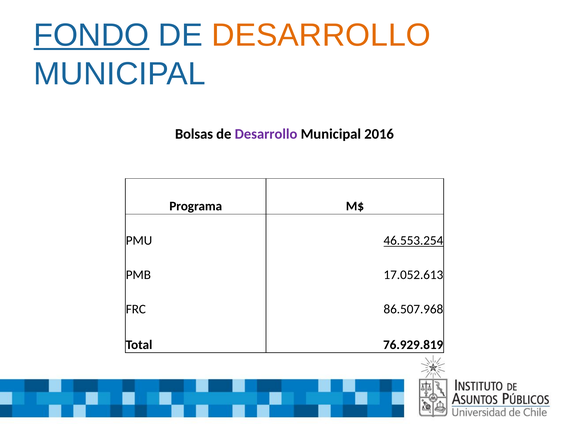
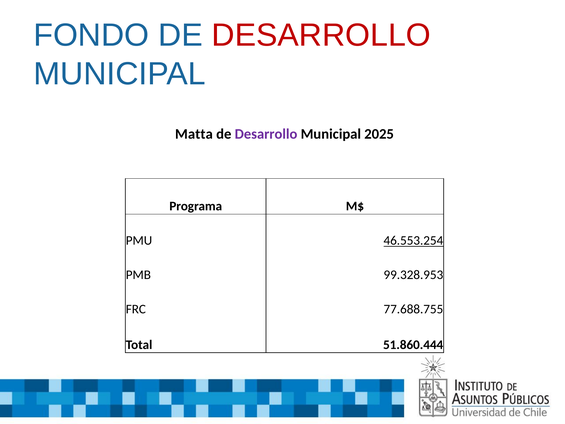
FONDO underline: present -> none
DESARROLLO at (321, 35) colour: orange -> red
Bolsas: Bolsas -> Matta
2016: 2016 -> 2025
17.052.613: 17.052.613 -> 99.328.953
86.507.968: 86.507.968 -> 77.688.755
76.929.819: 76.929.819 -> 51.860.444
